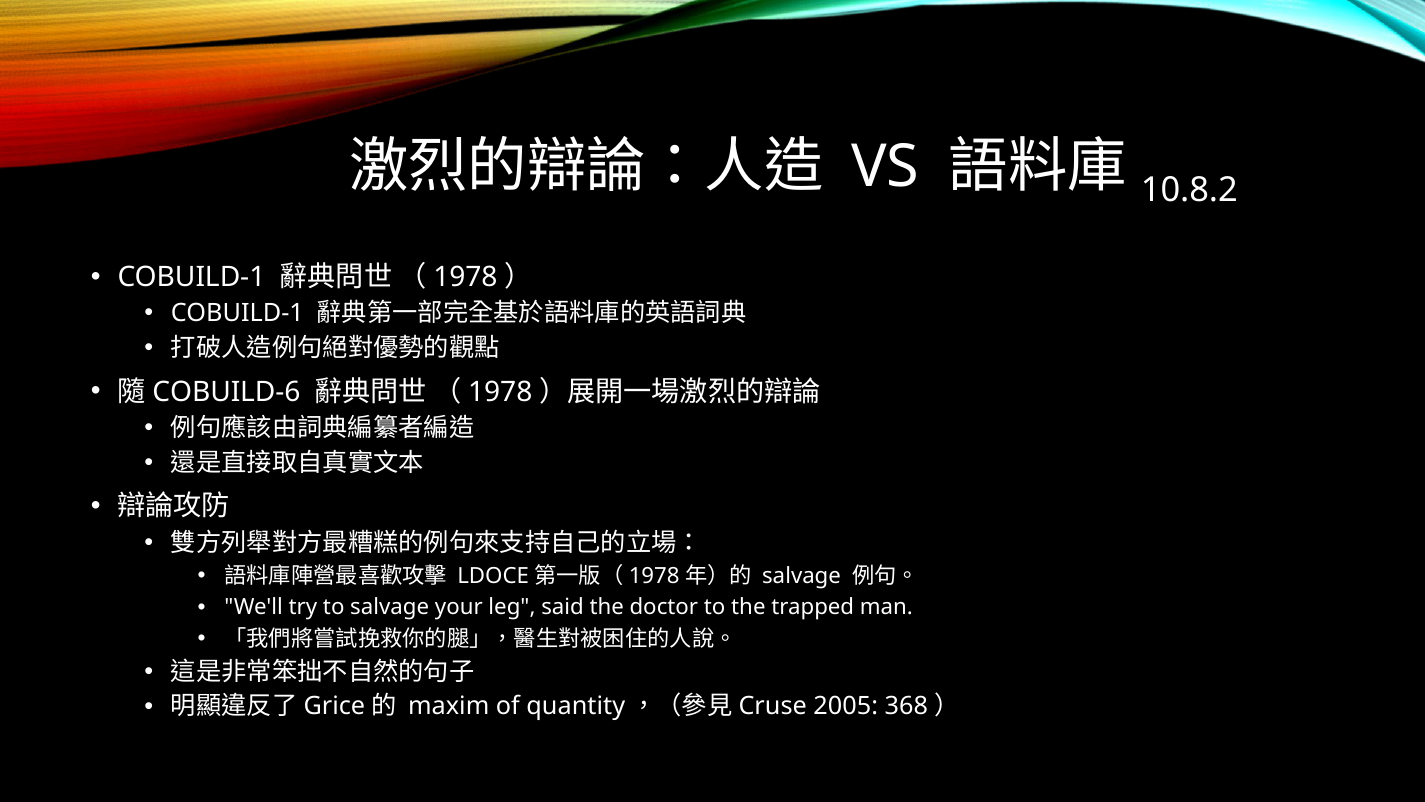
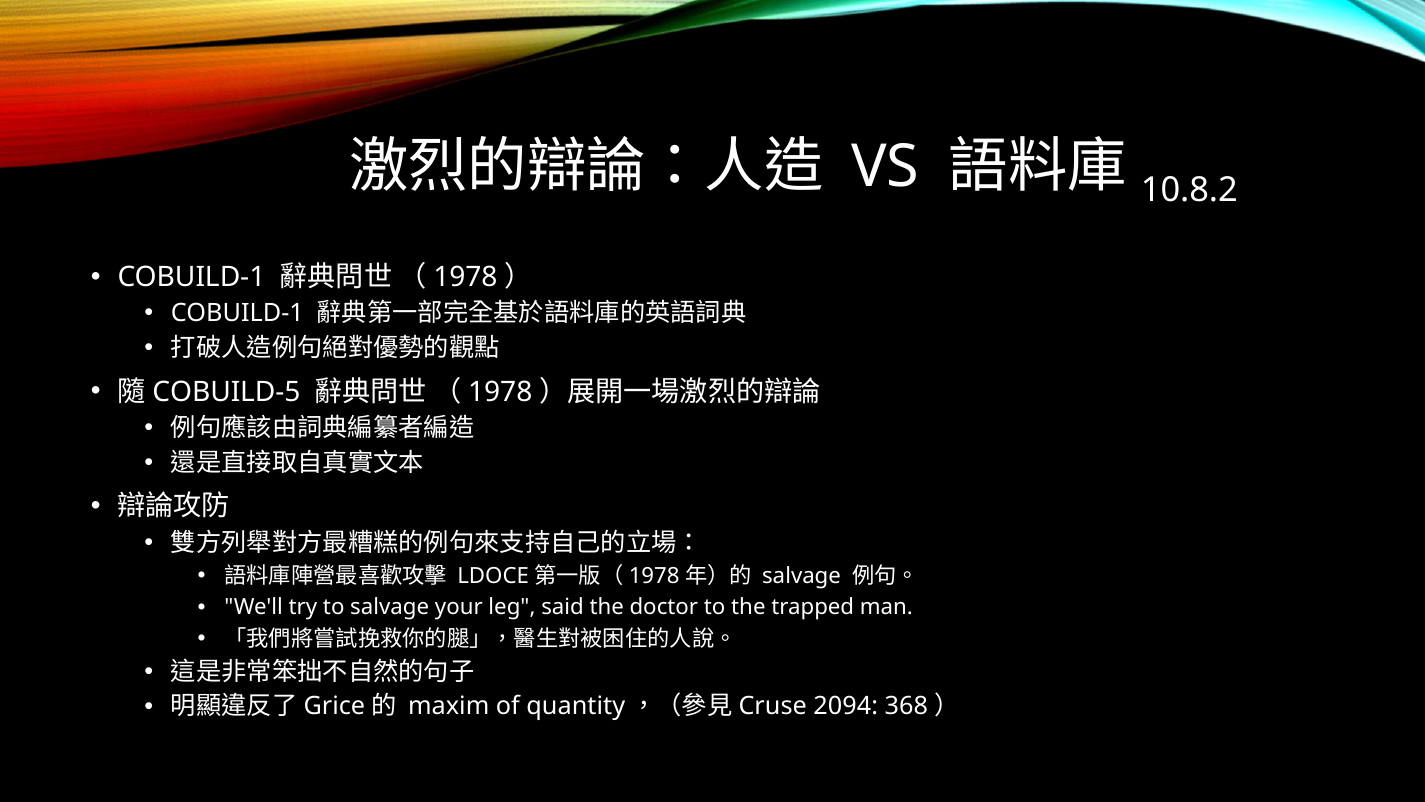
COBUILD-6: COBUILD-6 -> COBUILD-5
2005: 2005 -> 2094
